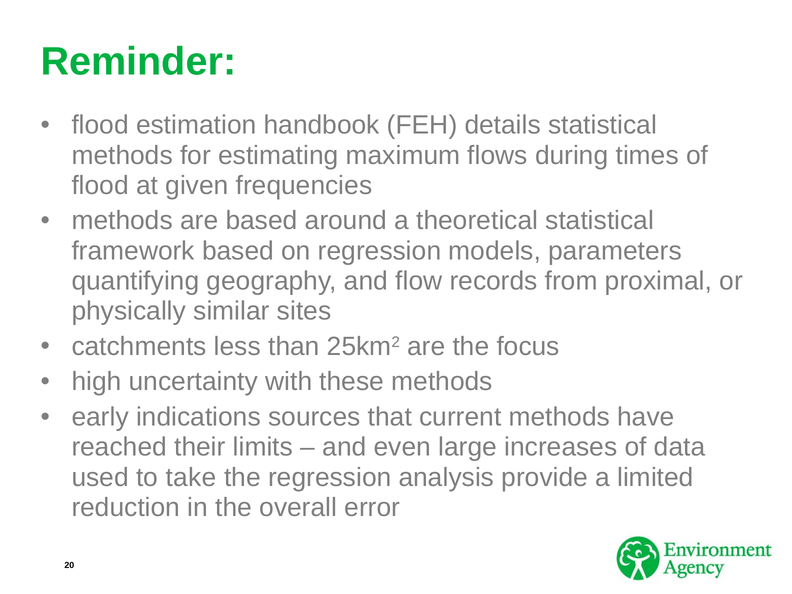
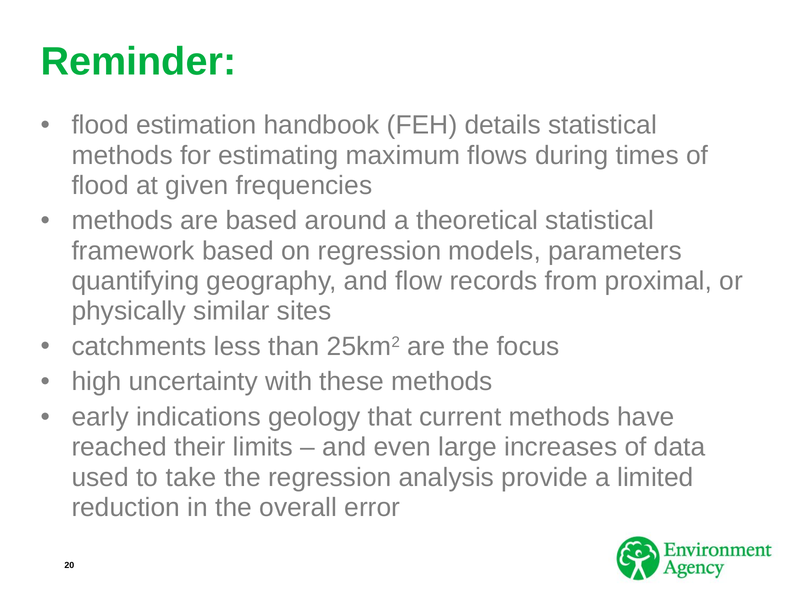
sources: sources -> geology
